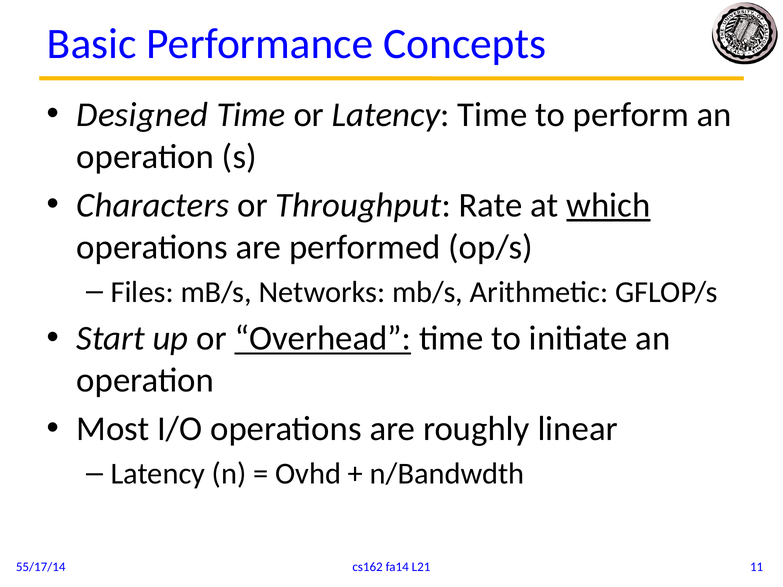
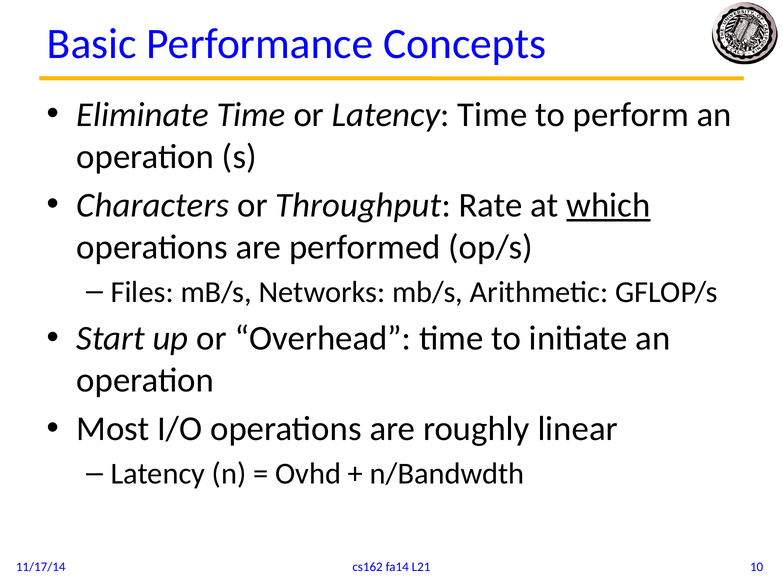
Designed: Designed -> Eliminate
Overhead underline: present -> none
11: 11 -> 10
55/17/14: 55/17/14 -> 11/17/14
